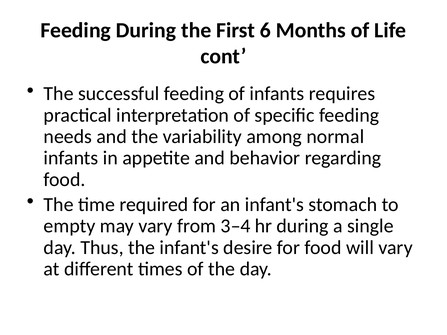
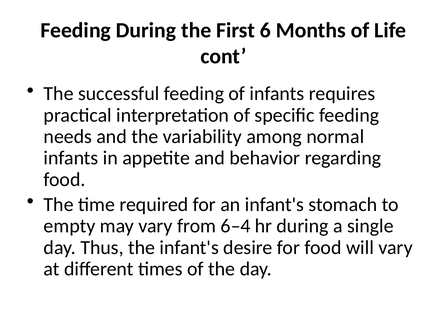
3–4: 3–4 -> 6–4
